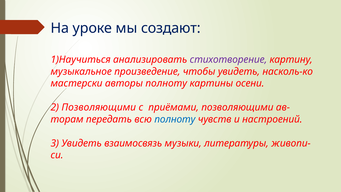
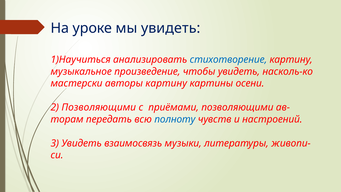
мы создают: создают -> увидеть
стихотворение colour: purple -> blue
авторы полноту: полноту -> картину
